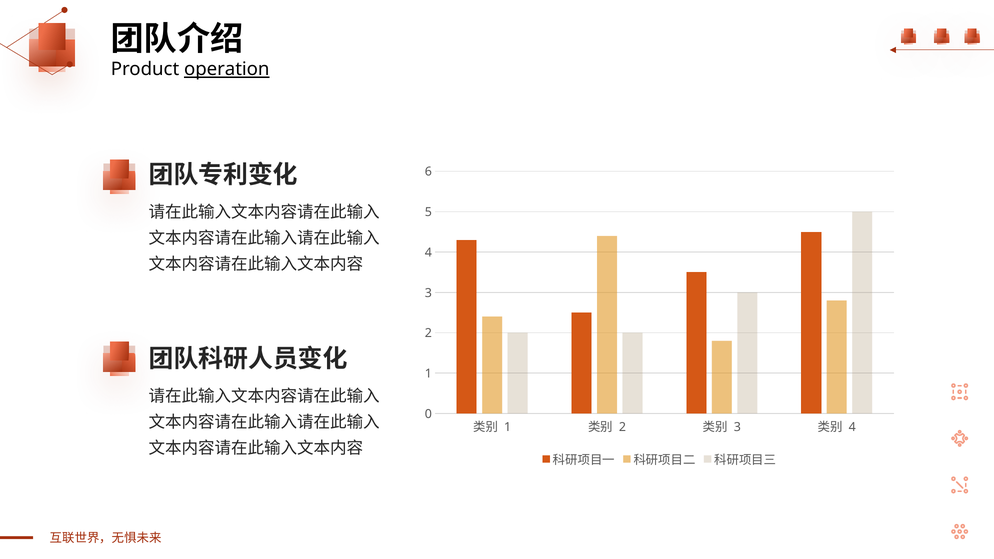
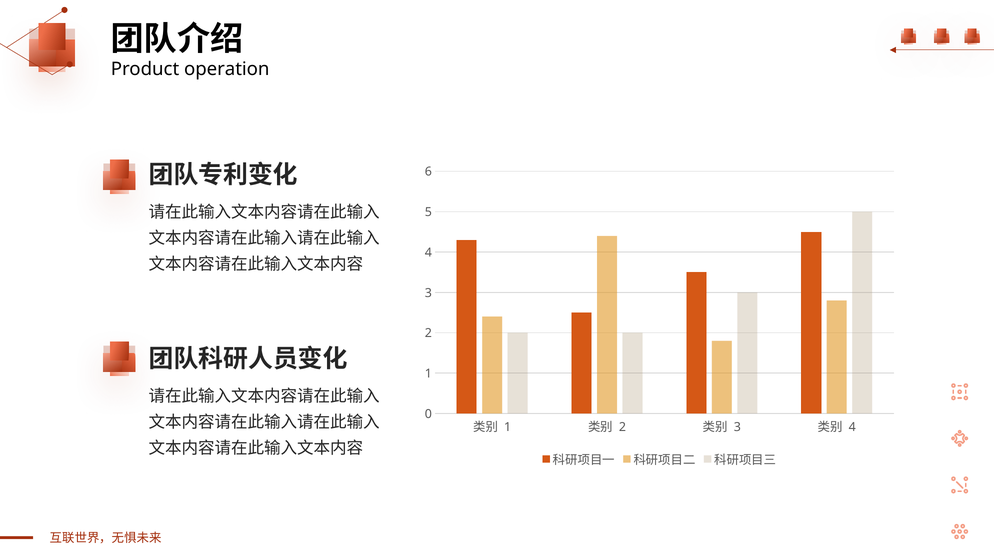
operation underline: present -> none
